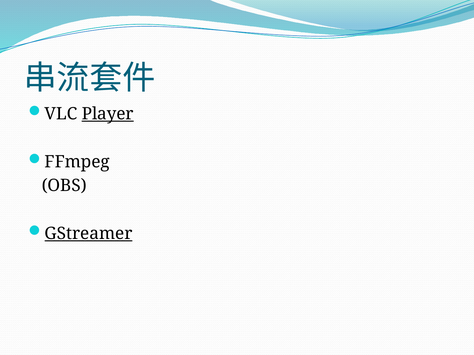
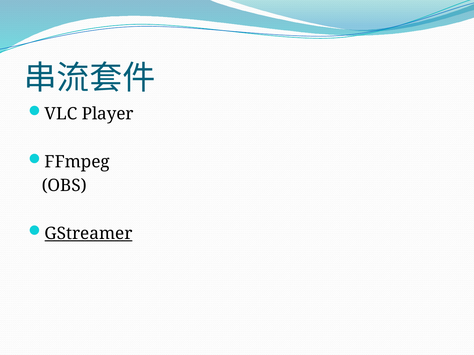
Player underline: present -> none
